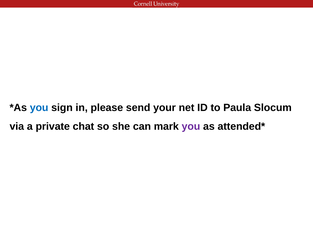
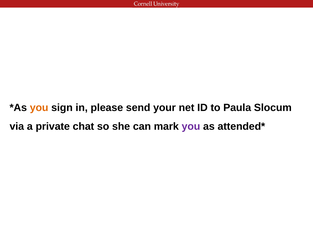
you at (39, 108) colour: blue -> orange
